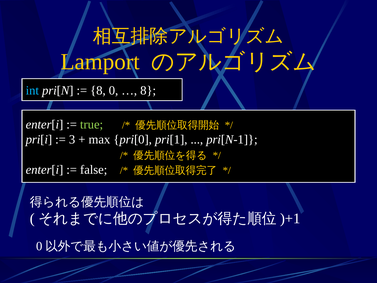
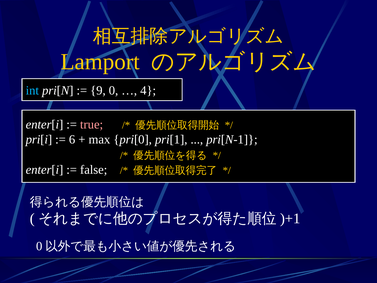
8 at (98, 90): 8 -> 9
8 at (148, 90): 8 -> 4
true colour: light green -> pink
3: 3 -> 6
